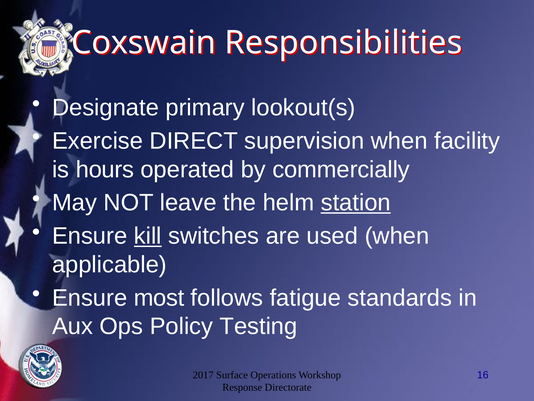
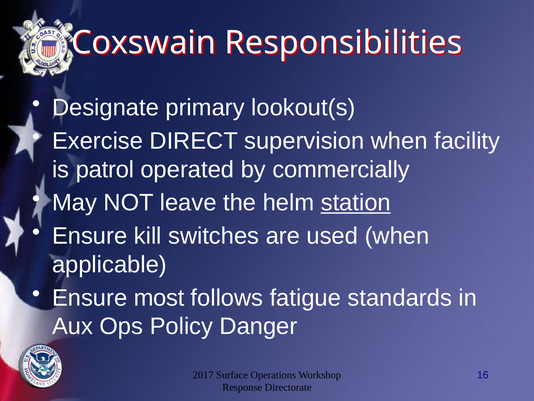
hours: hours -> patrol
kill underline: present -> none
Testing: Testing -> Danger
